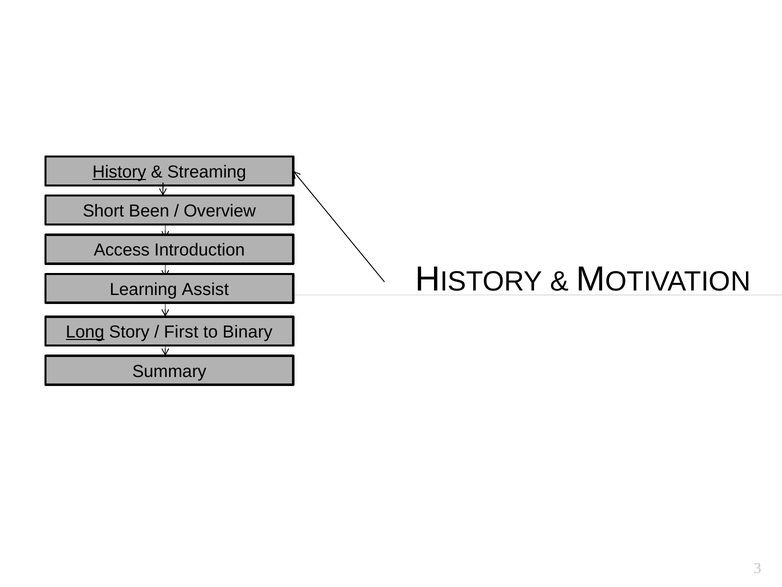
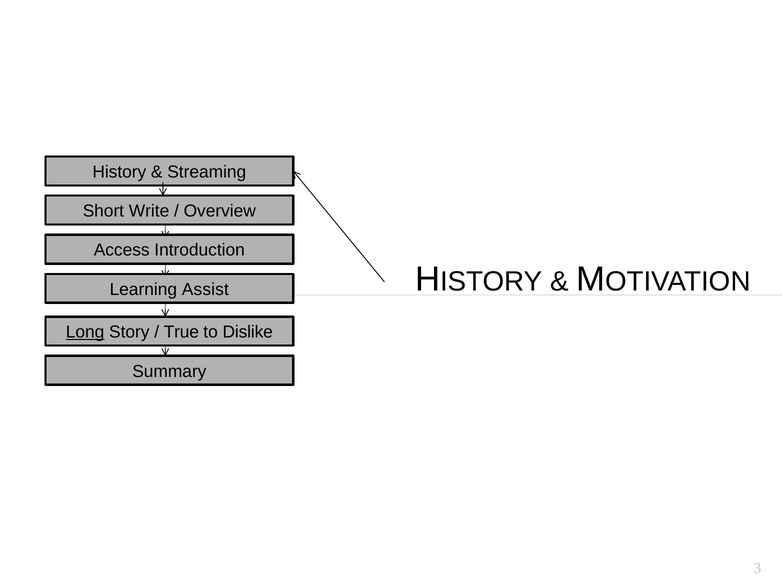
History underline: present -> none
Been: Been -> Write
First: First -> True
Binary: Binary -> Dislike
